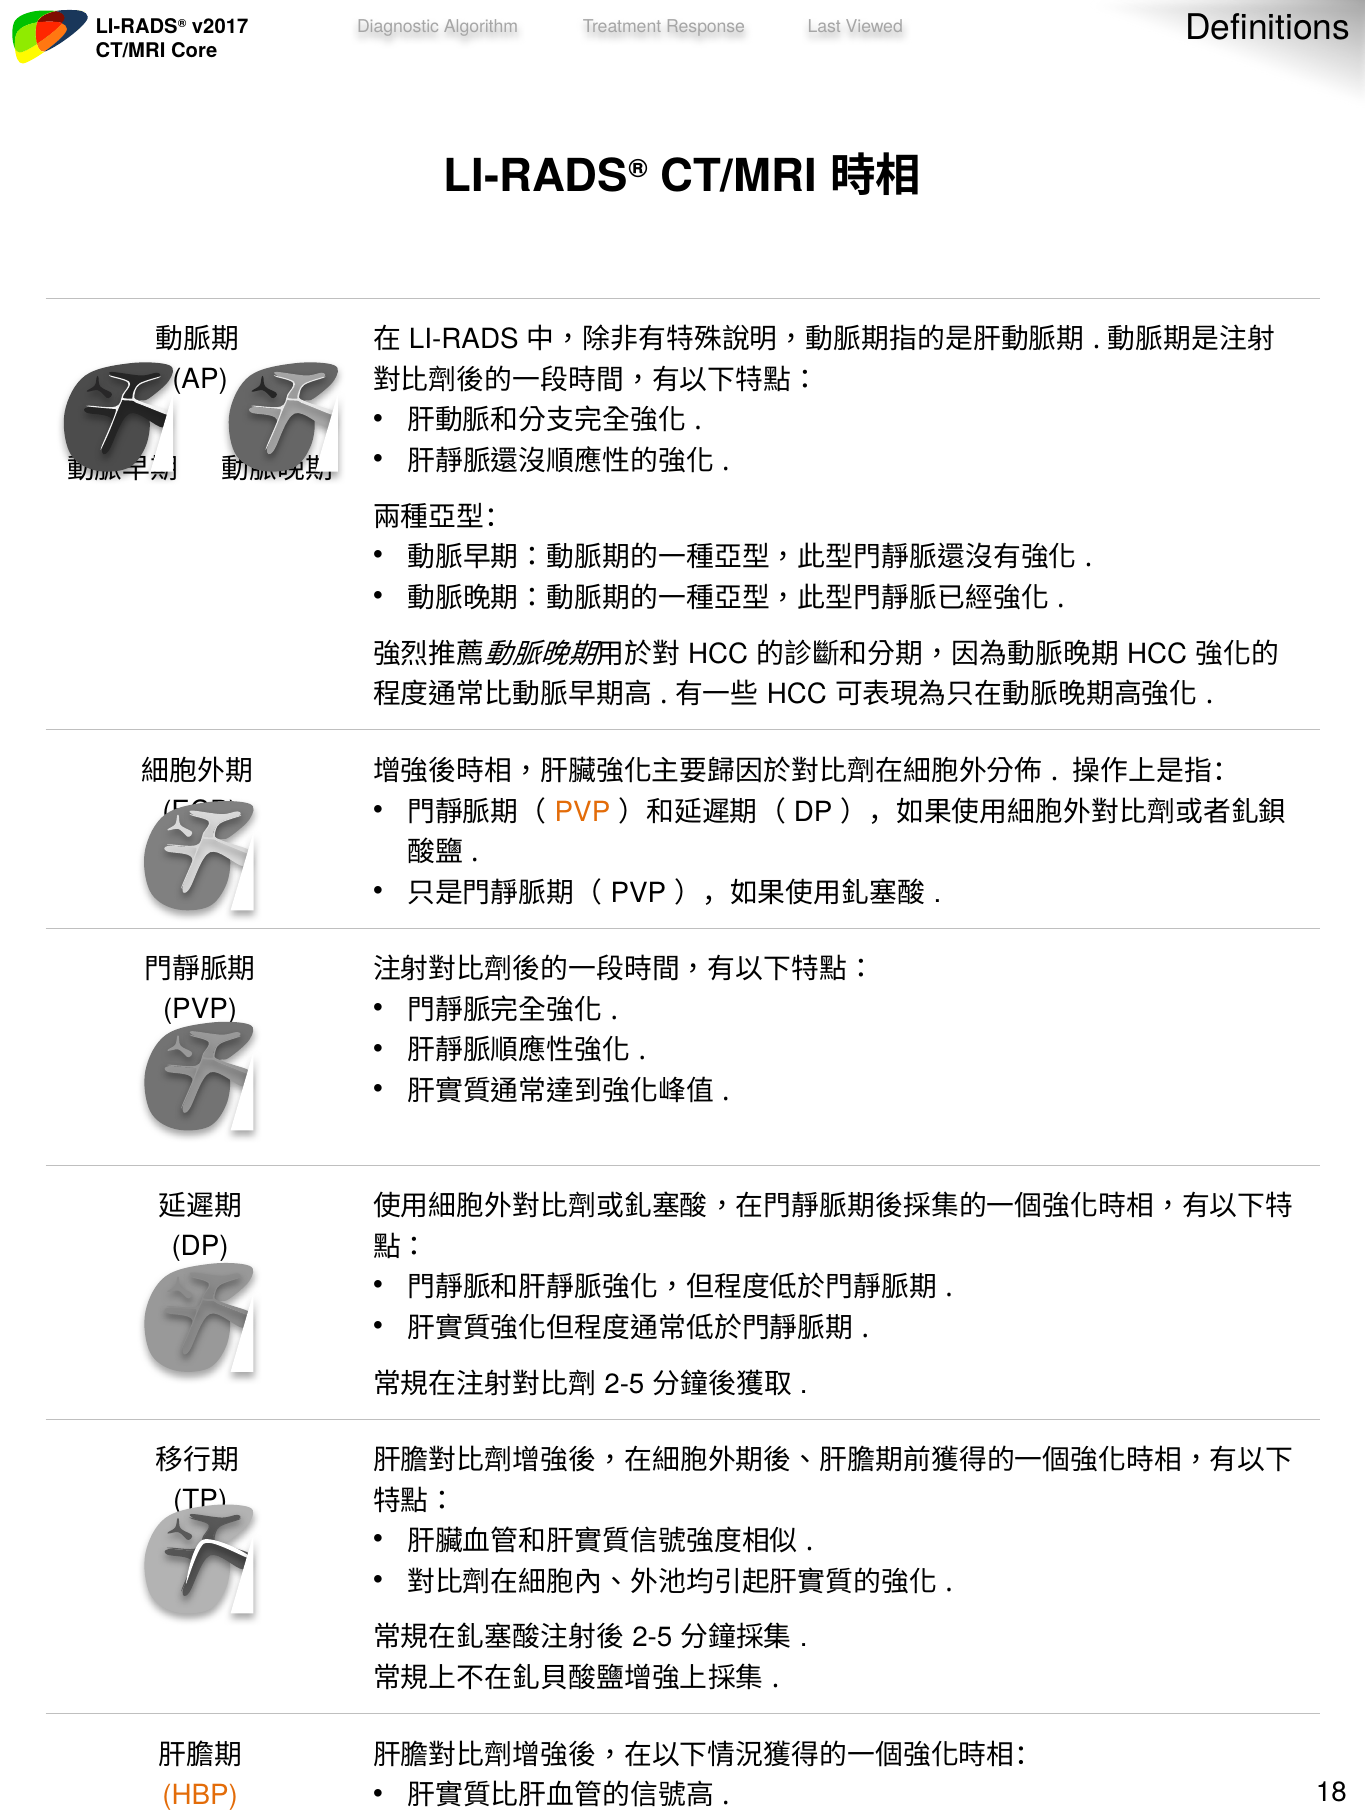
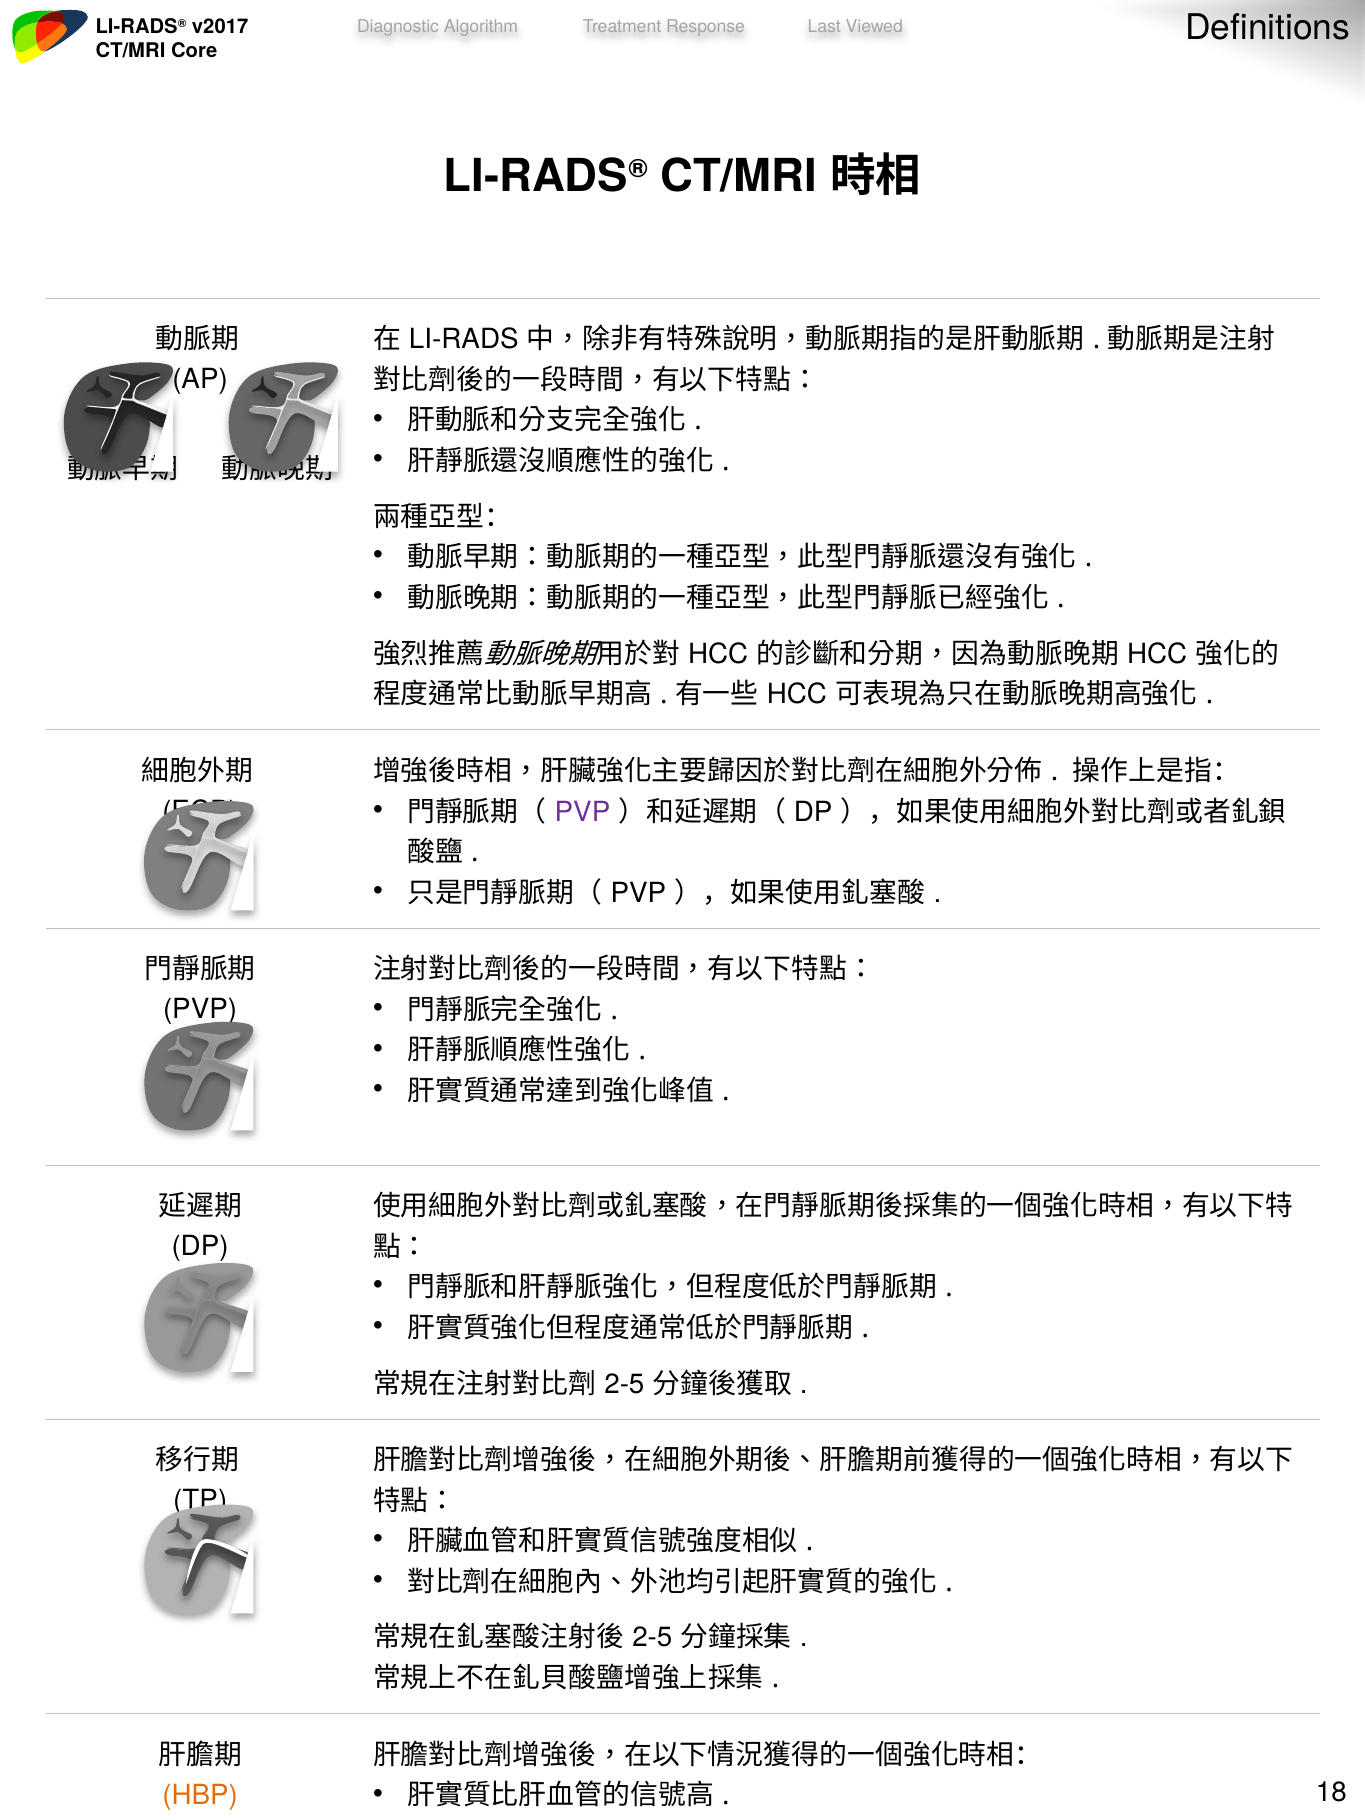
PVP at (583, 812) colour: orange -> purple
